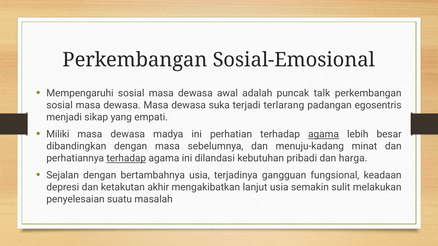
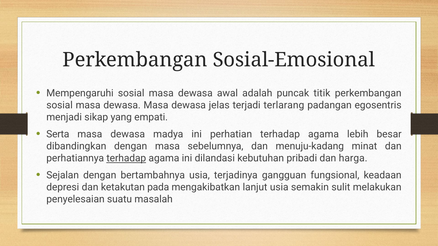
talk: talk -> titik
suka: suka -> jelas
Miliki: Miliki -> Serta
agama at (323, 134) underline: present -> none
akhir: akhir -> pada
